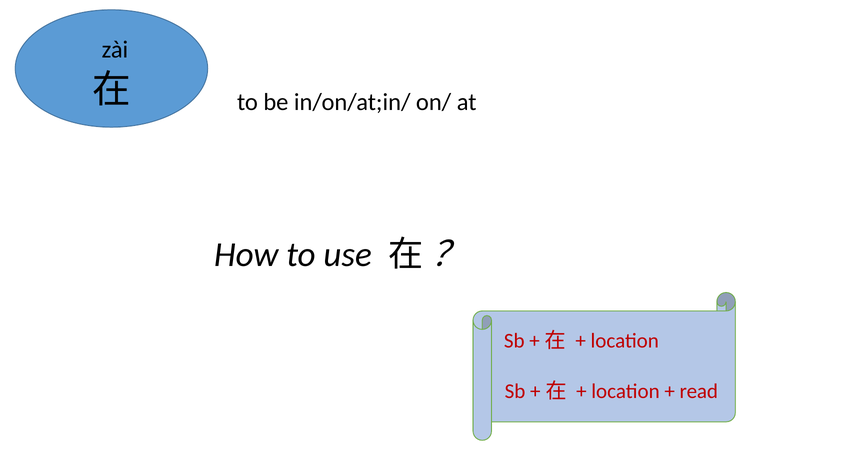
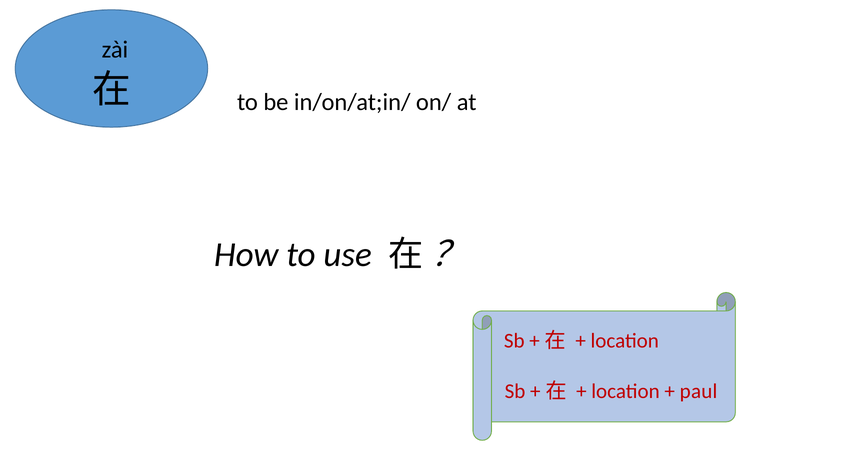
read: read -> paul
